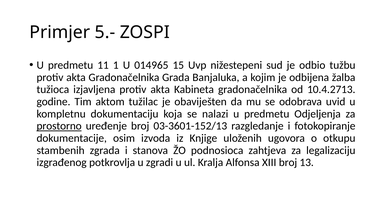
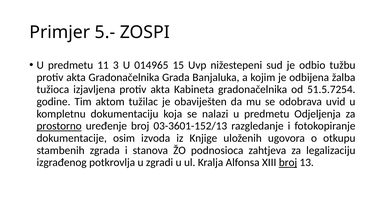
1: 1 -> 3
10.4.2713: 10.4.2713 -> 51.5.7254
broj at (288, 162) underline: none -> present
